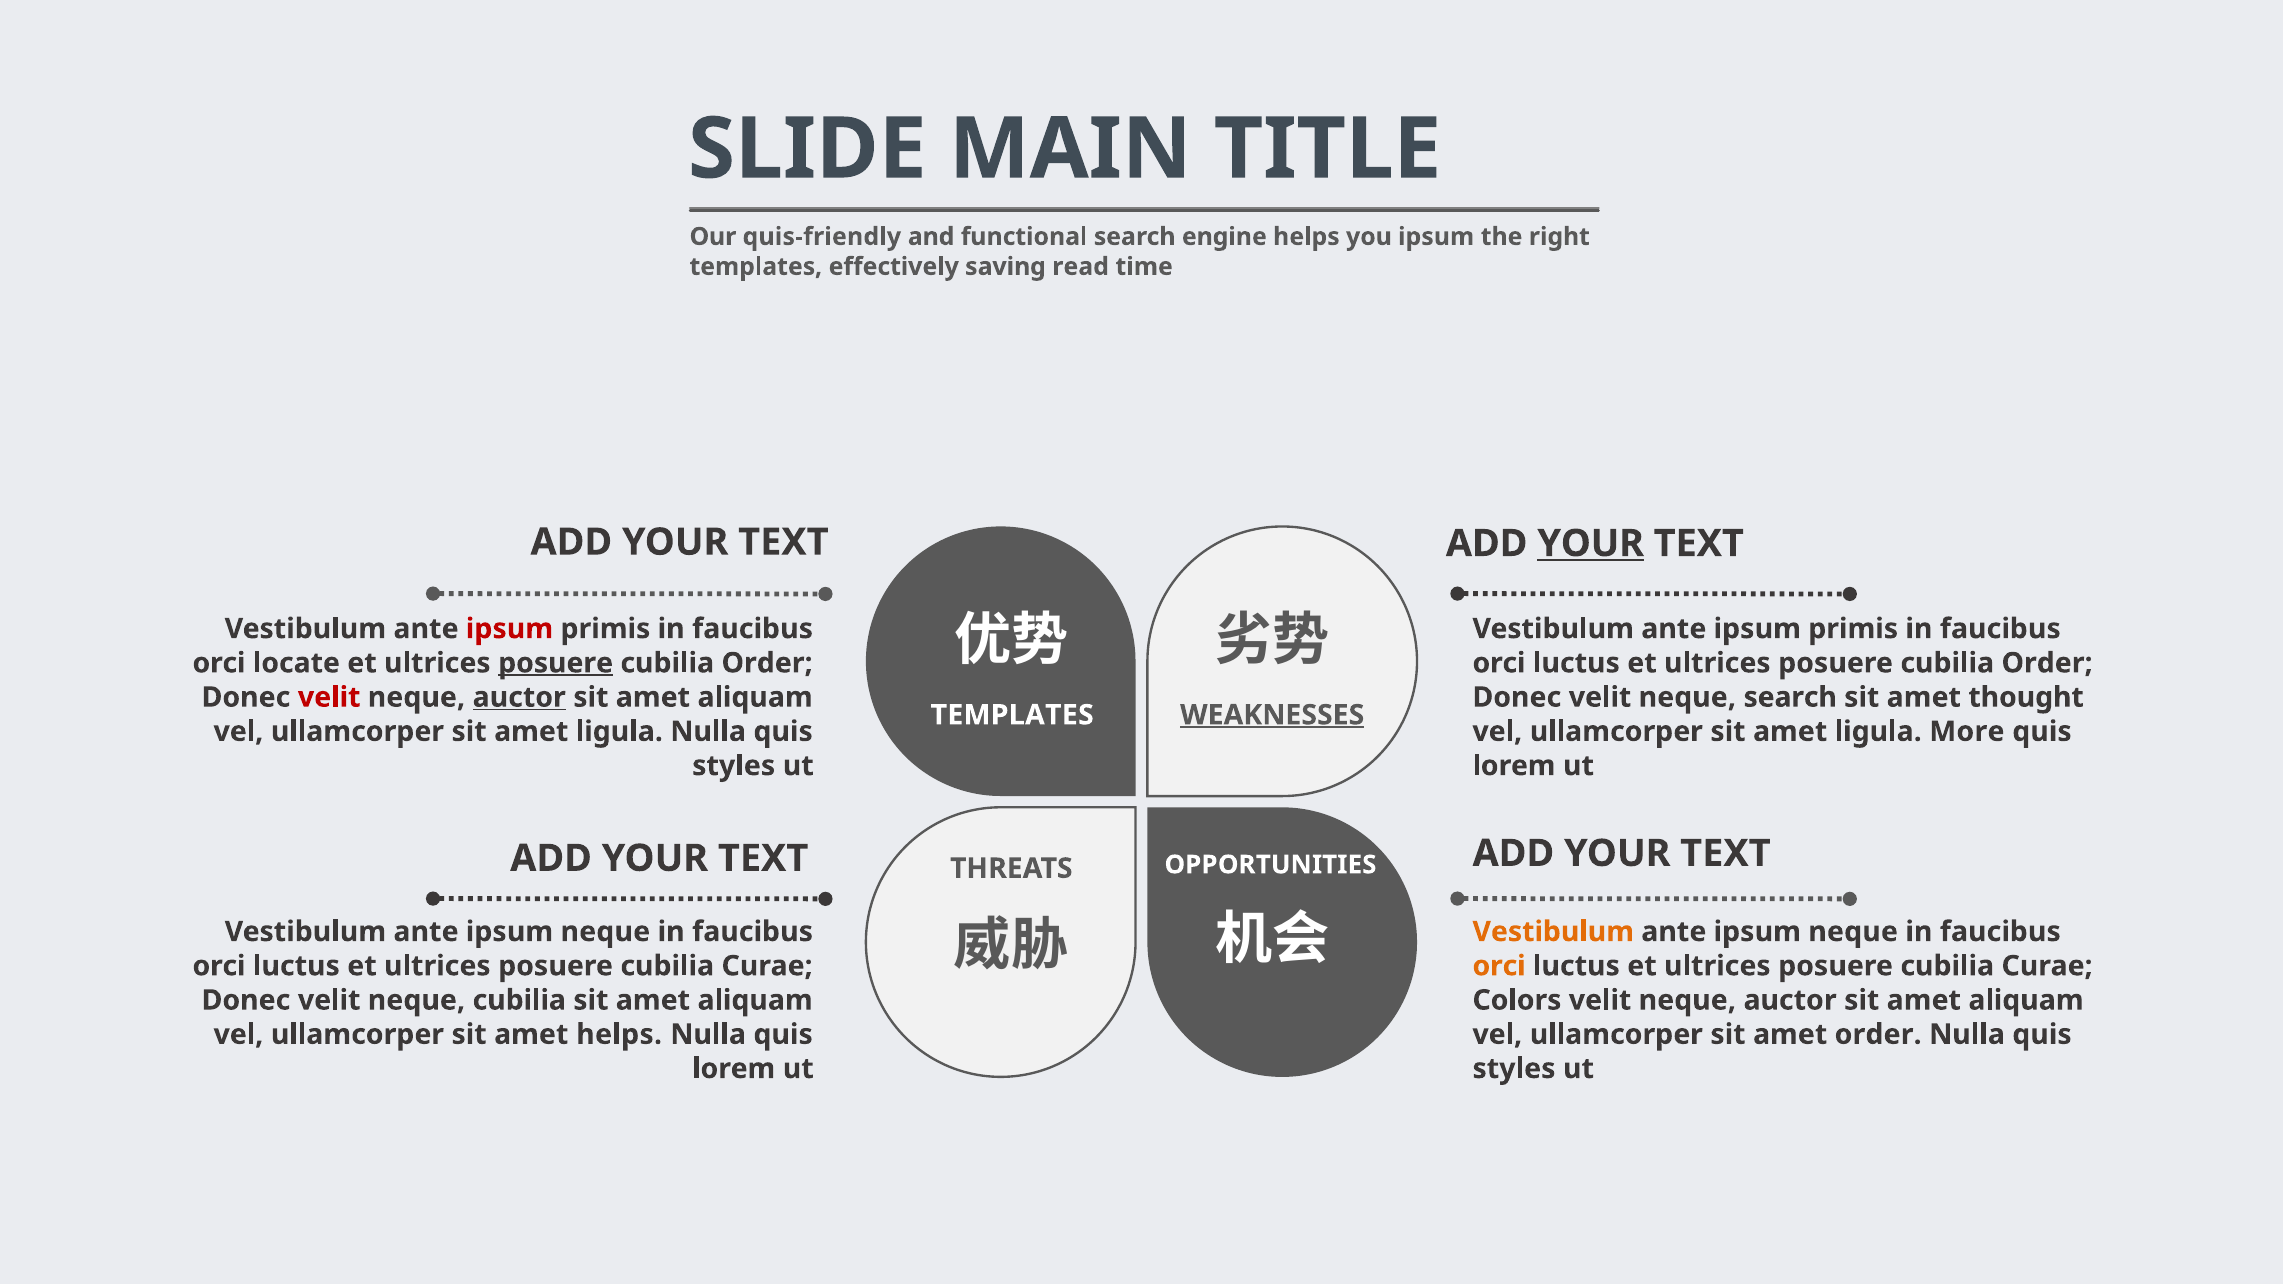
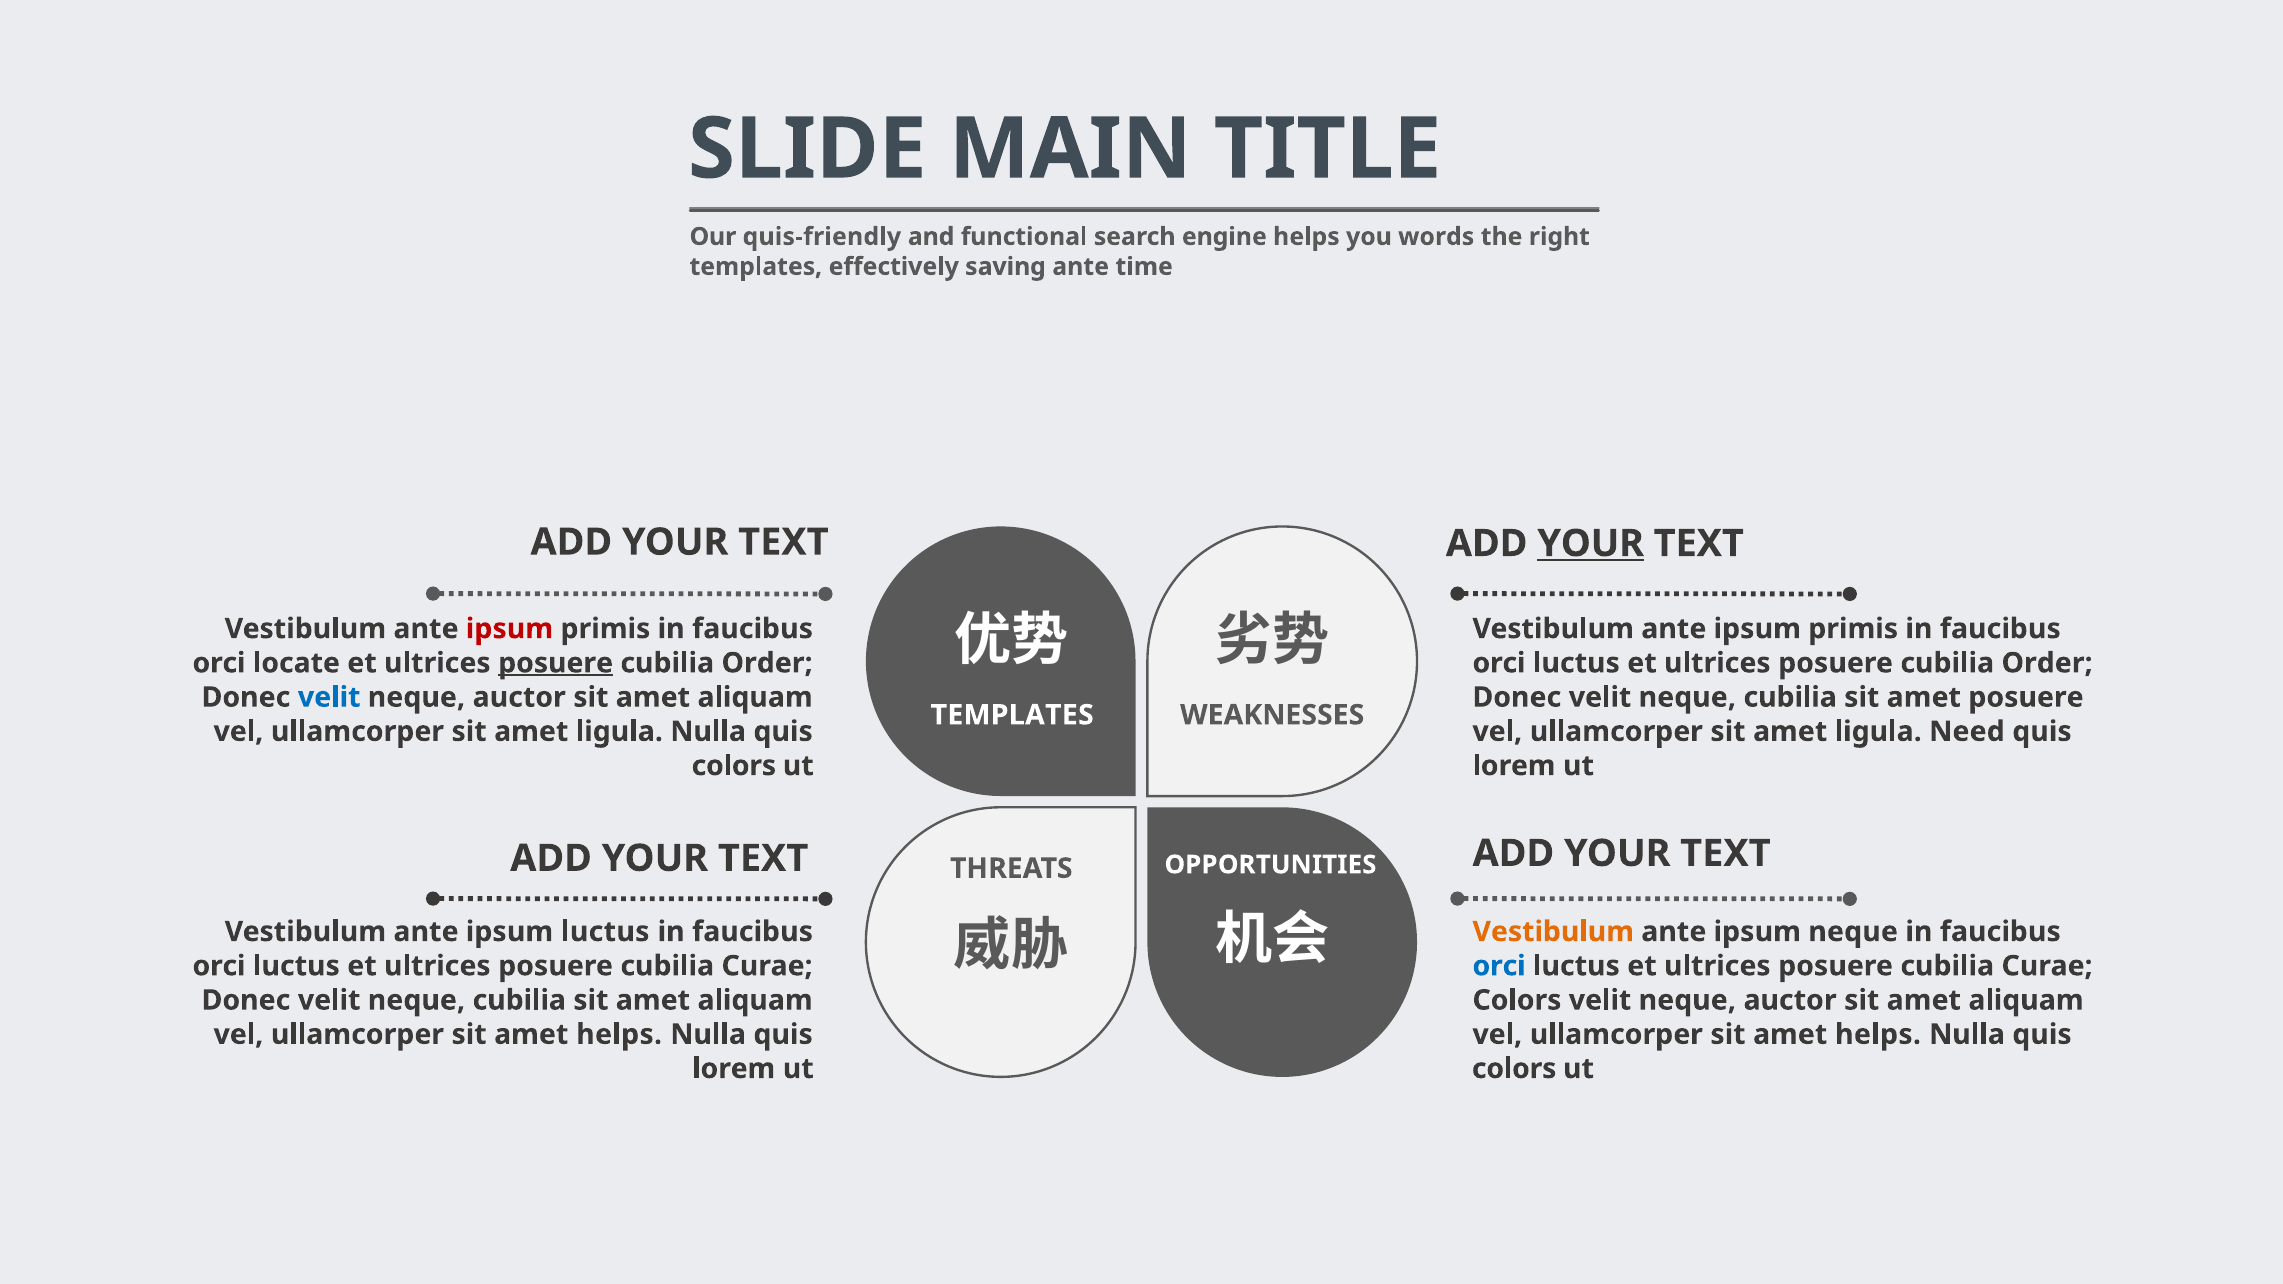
you ipsum: ipsum -> words
saving read: read -> ante
velit at (329, 697) colour: red -> blue
auctor at (519, 697) underline: present -> none
search at (1790, 697): search -> cubilia
amet thought: thought -> posuere
WEAKNESSES underline: present -> none
More: More -> Need
styles at (734, 766): styles -> colors
neque at (605, 932): neque -> luctus
orci at (1499, 966) colour: orange -> blue
order at (1878, 1035): order -> helps
styles at (1514, 1069): styles -> colors
